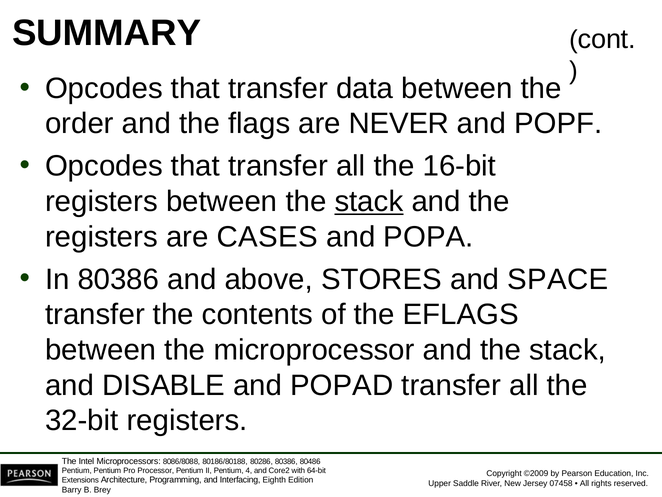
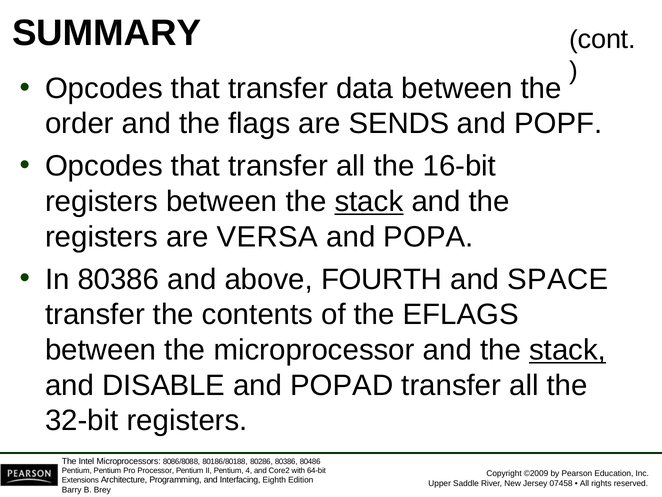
NEVER: NEVER -> SENDS
CASES: CASES -> VERSA
STORES: STORES -> FOURTH
stack at (568, 350) underline: none -> present
